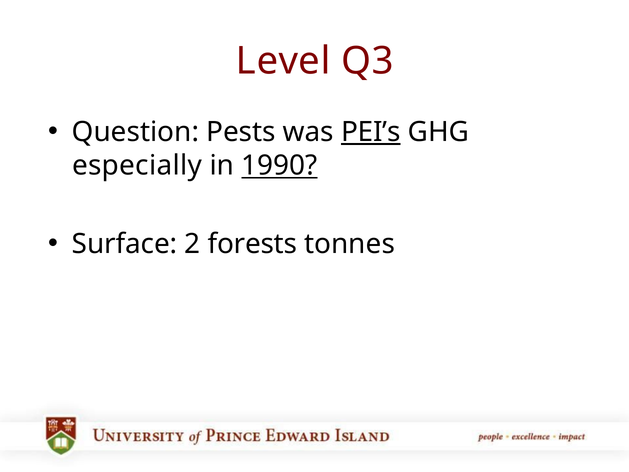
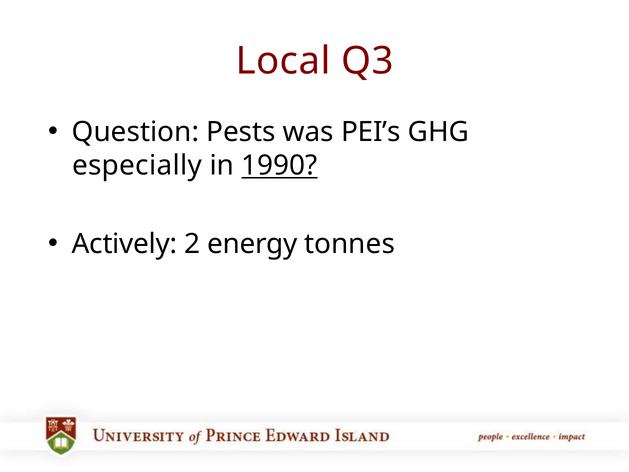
Level: Level -> Local
PEI’s underline: present -> none
Surface: Surface -> Actively
forests: forests -> energy
